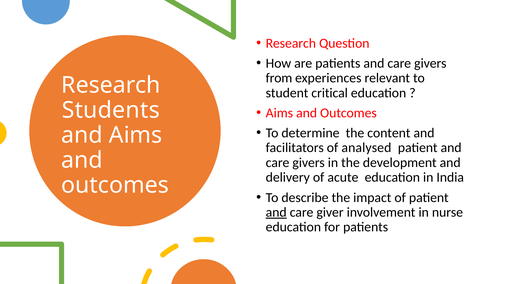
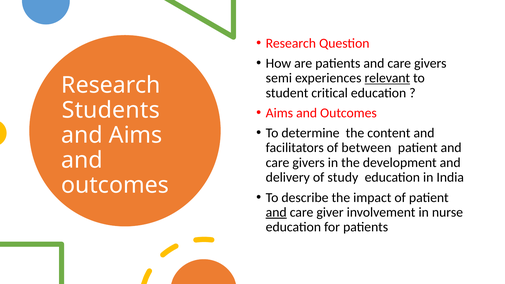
from: from -> semi
relevant underline: none -> present
analysed: analysed -> between
acute: acute -> study
